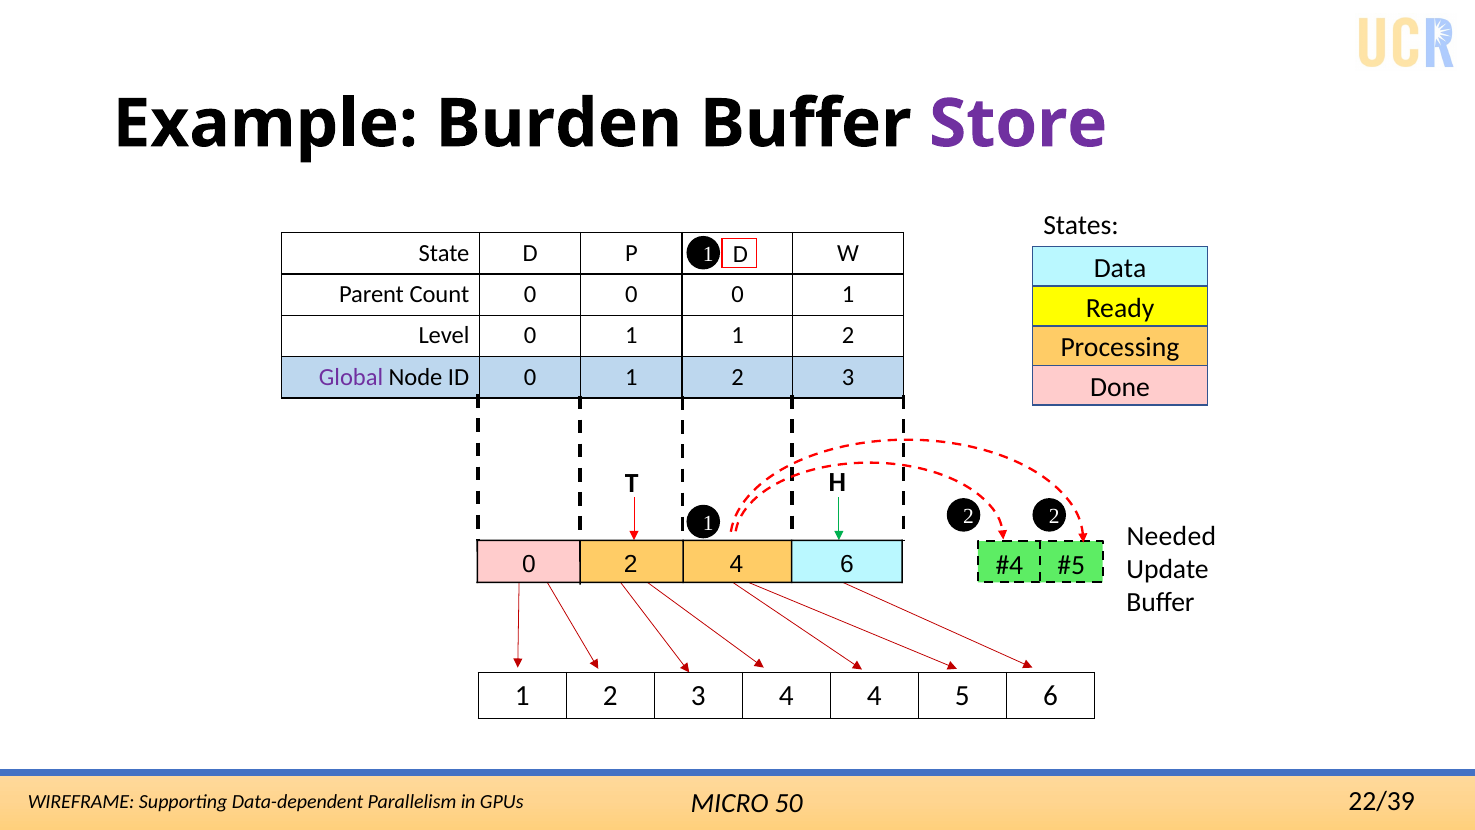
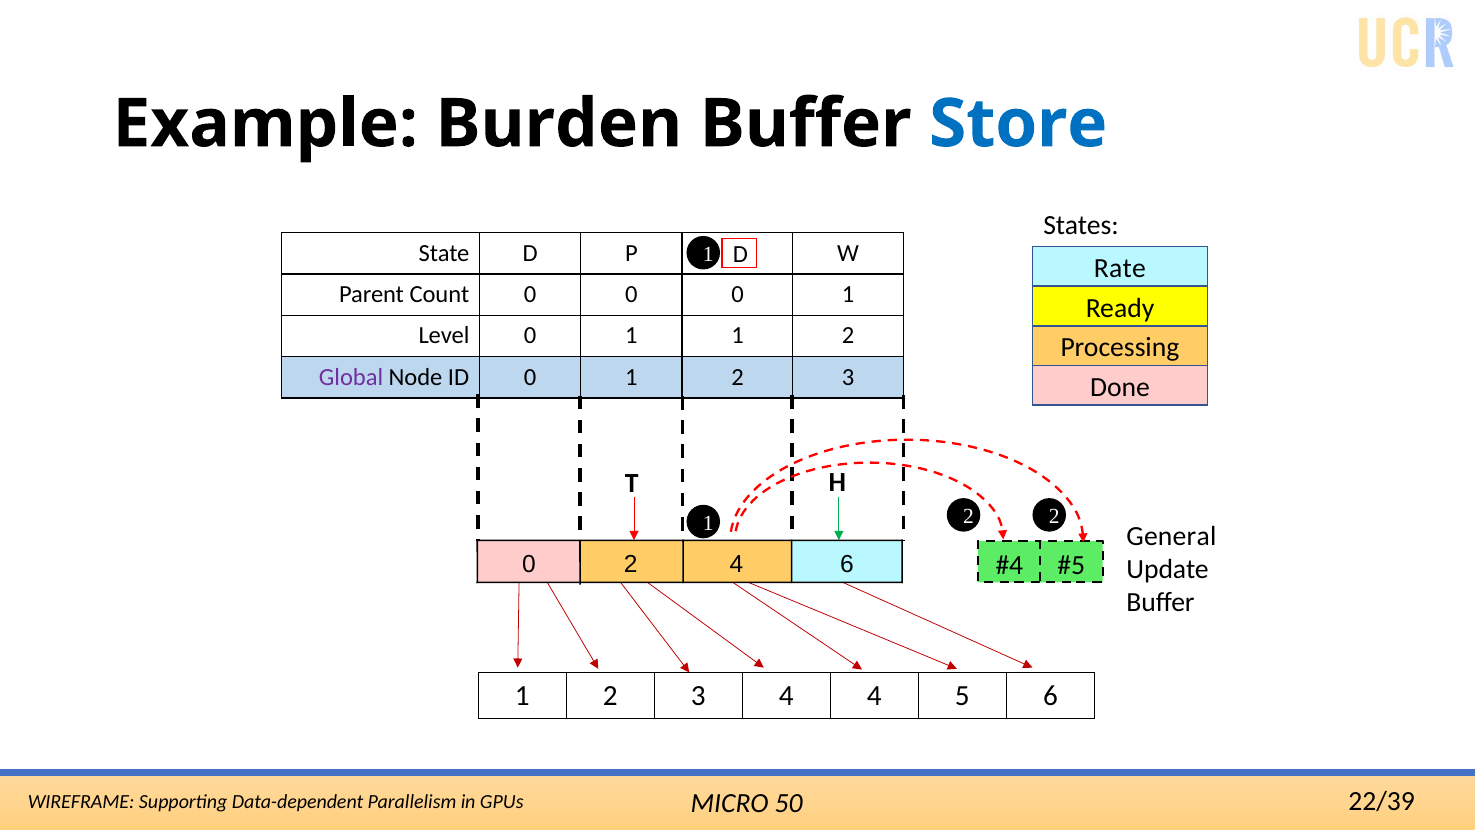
Store colour: purple -> blue
Data: Data -> Rate
Needed: Needed -> General
